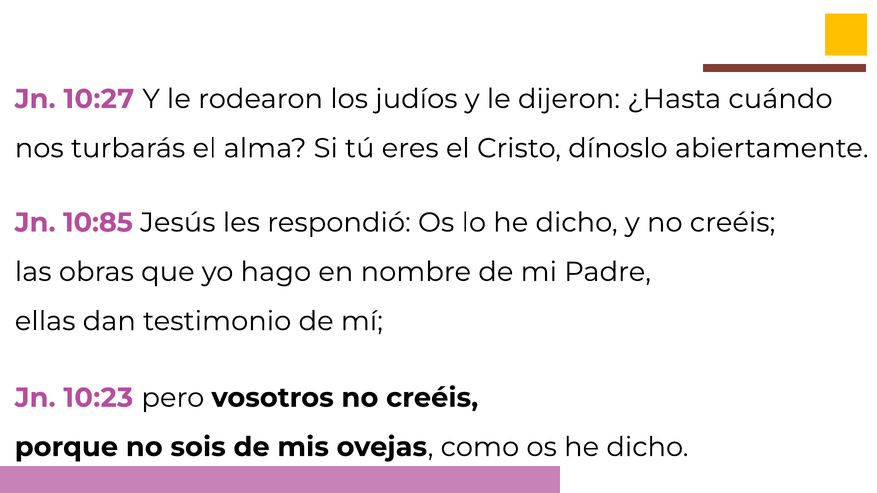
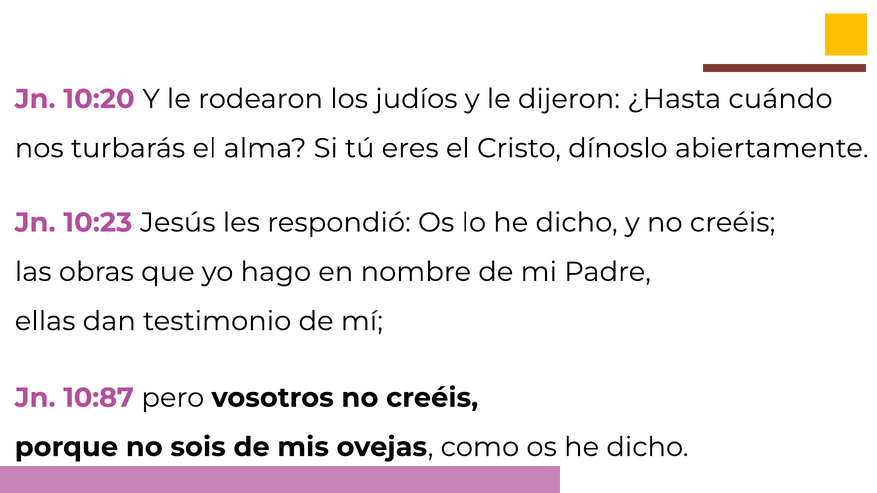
10:27: 10:27 -> 10:20
10:85: 10:85 -> 10:23
10:23: 10:23 -> 10:87
